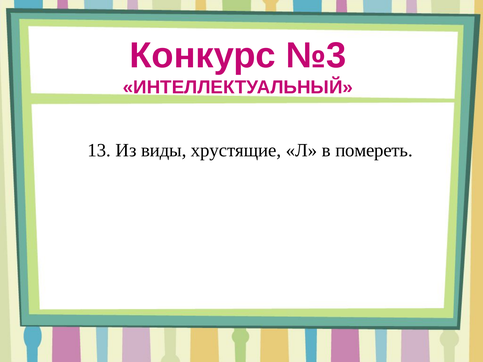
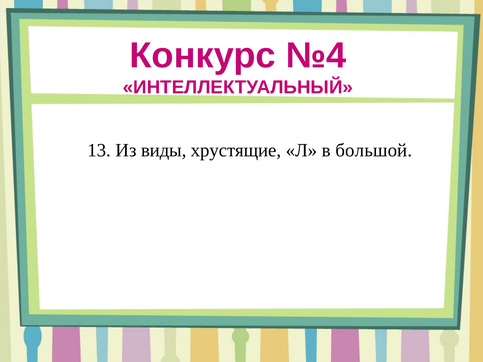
№3: №3 -> №4
помереть: помереть -> большой
